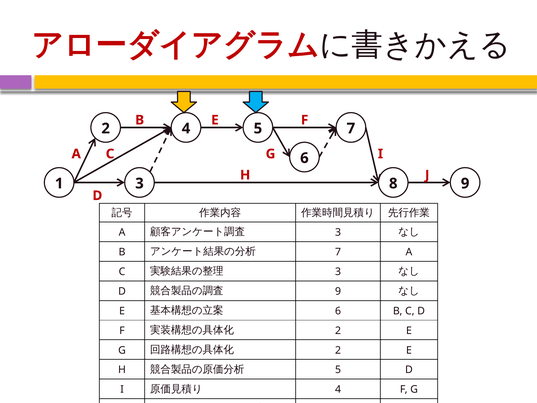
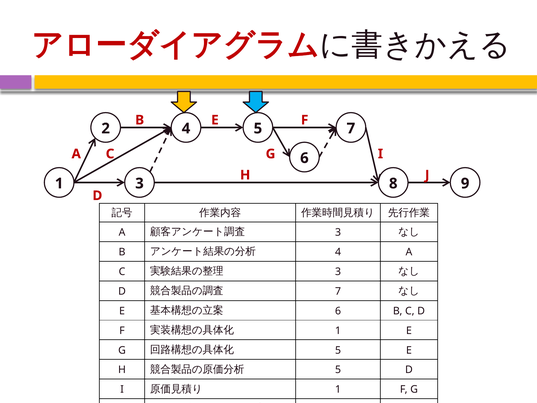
7 at (338, 252): 7 -> 4
9 at (338, 291): 9 -> 7
2 at (338, 330): 2 -> 1
2 at (338, 350): 2 -> 5
4 at (338, 389): 4 -> 1
